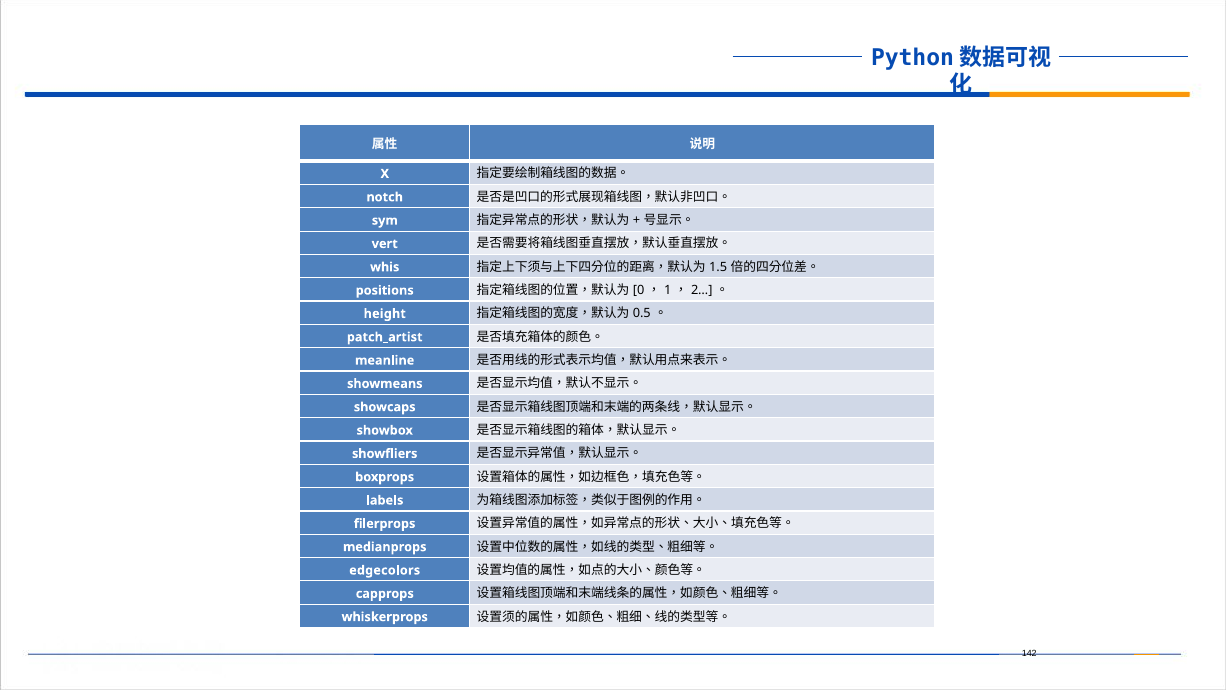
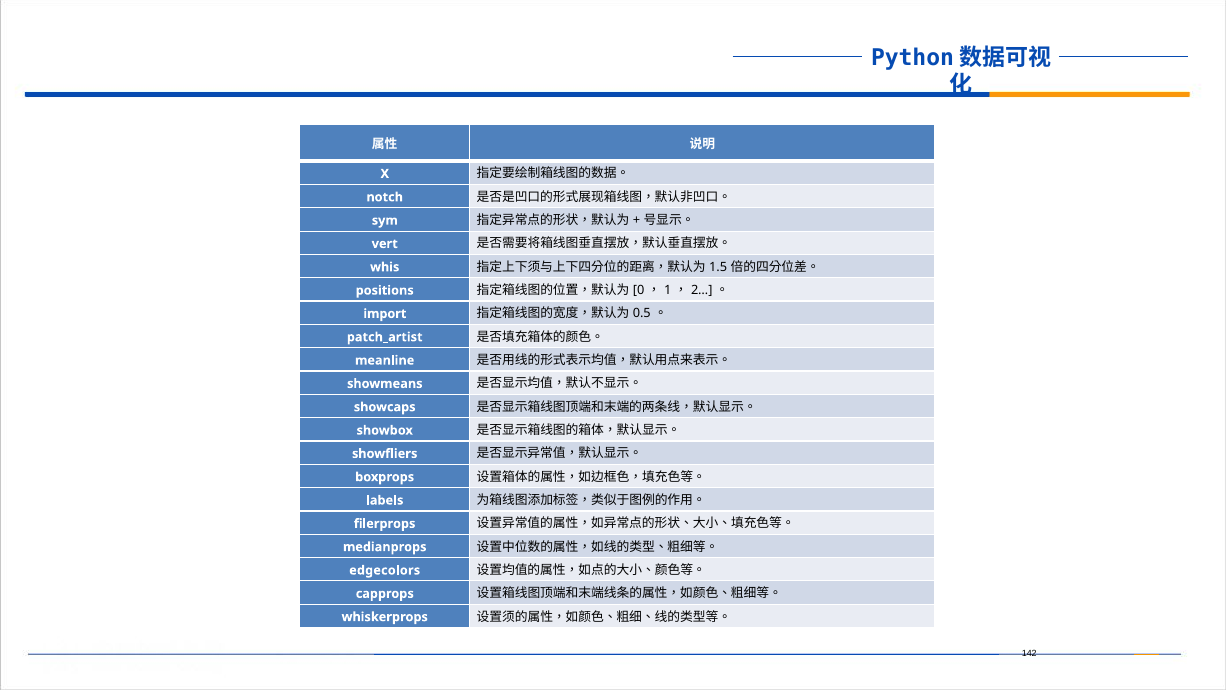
height: height -> import
